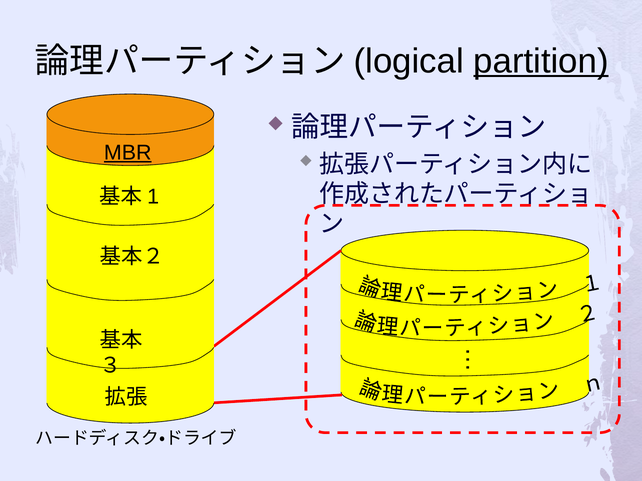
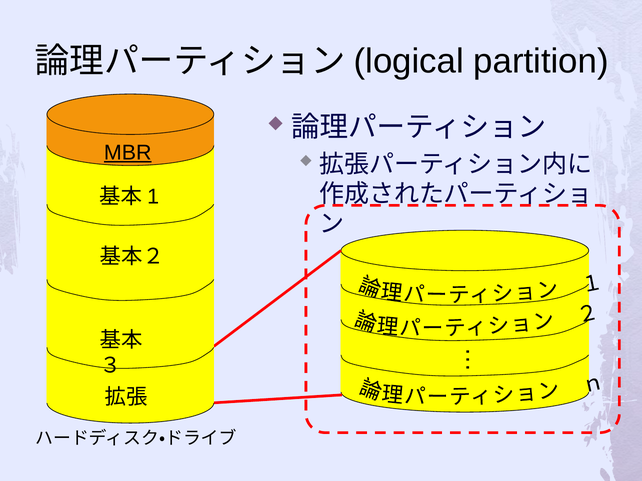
partition underline: present -> none
